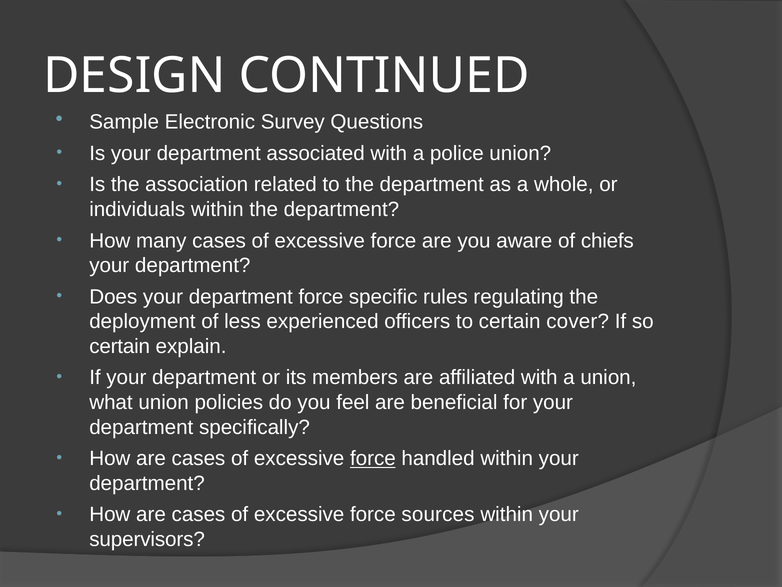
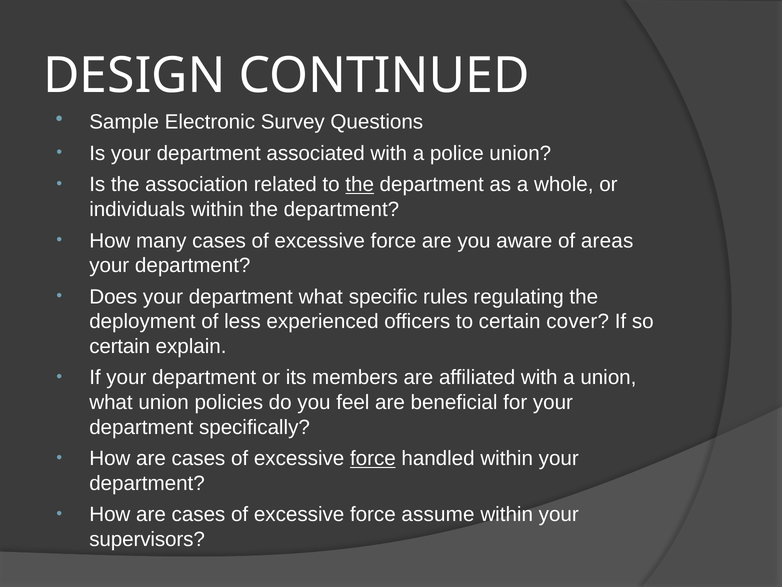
the at (360, 185) underline: none -> present
chiefs: chiefs -> areas
department force: force -> what
sources: sources -> assume
